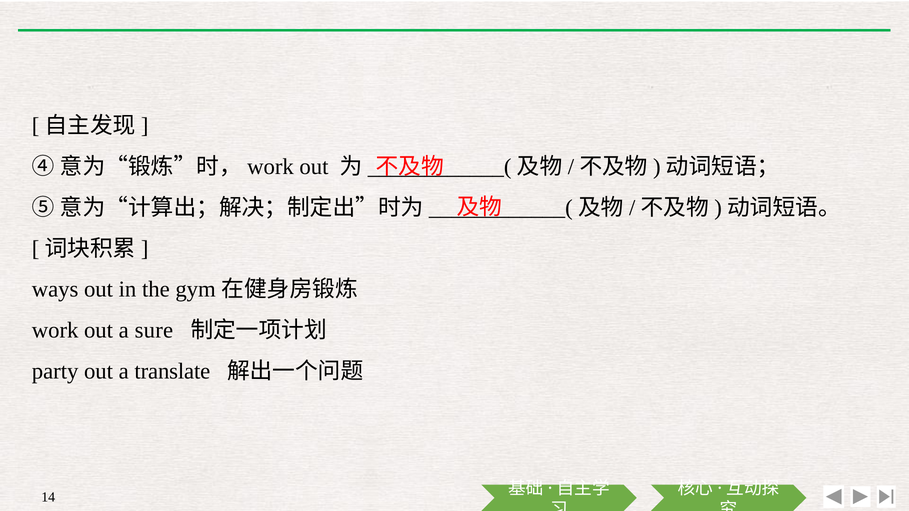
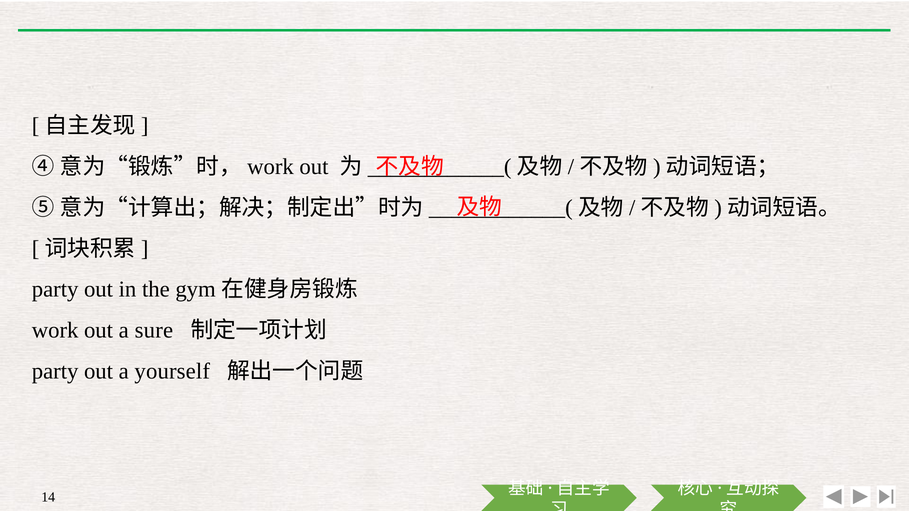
ways at (55, 290): ways -> party
translate: translate -> yourself
